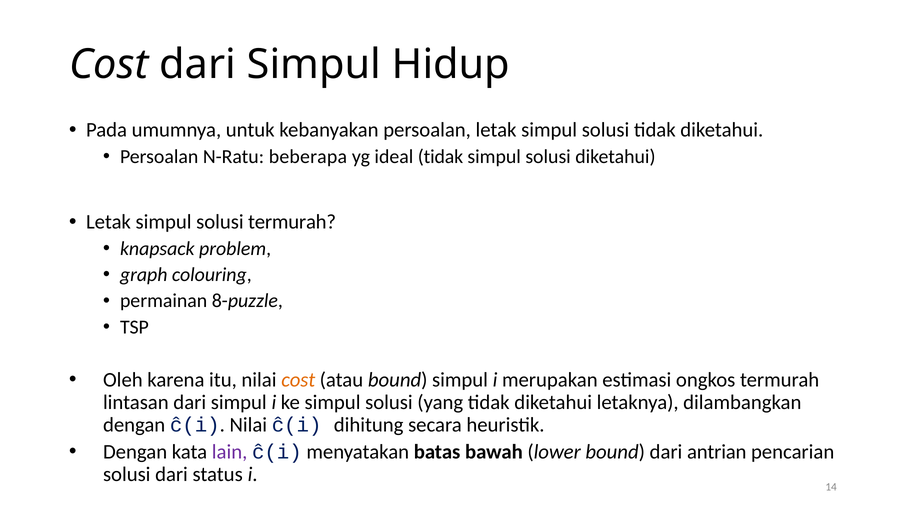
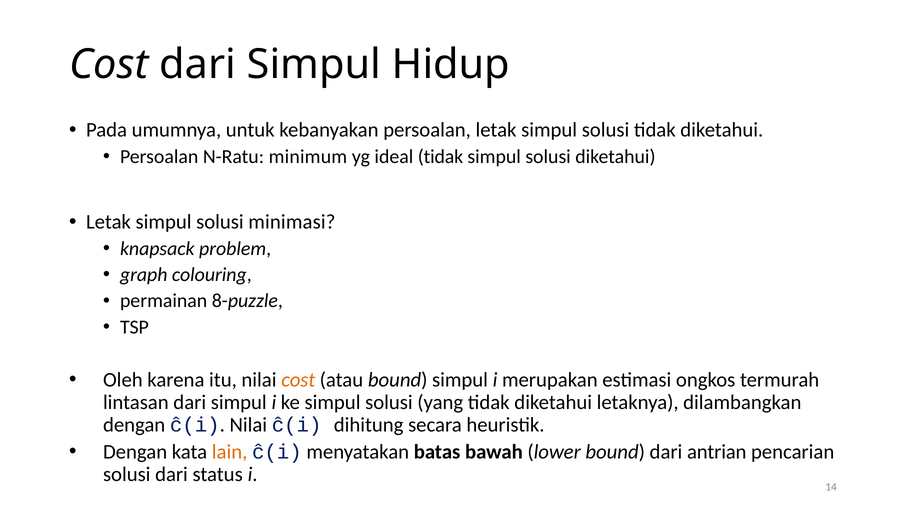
beberapa: beberapa -> minimum
solusi termurah: termurah -> minimasi
lain colour: purple -> orange
